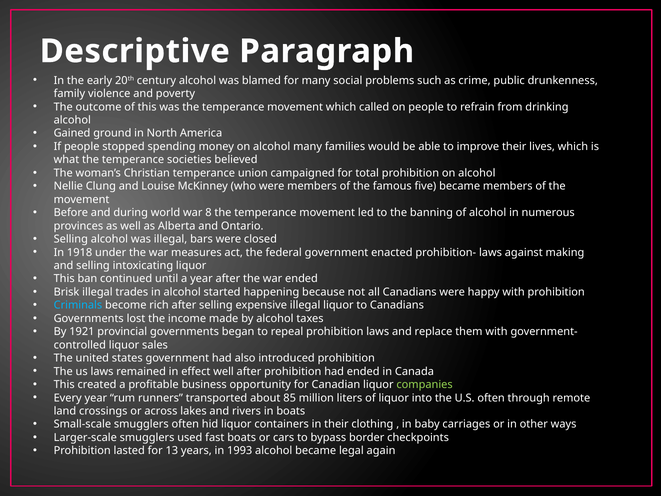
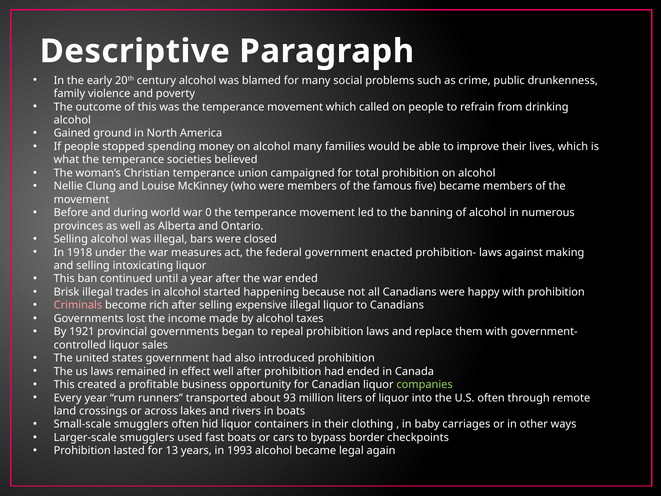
8: 8 -> 0
Criminals colour: light blue -> pink
85: 85 -> 93
